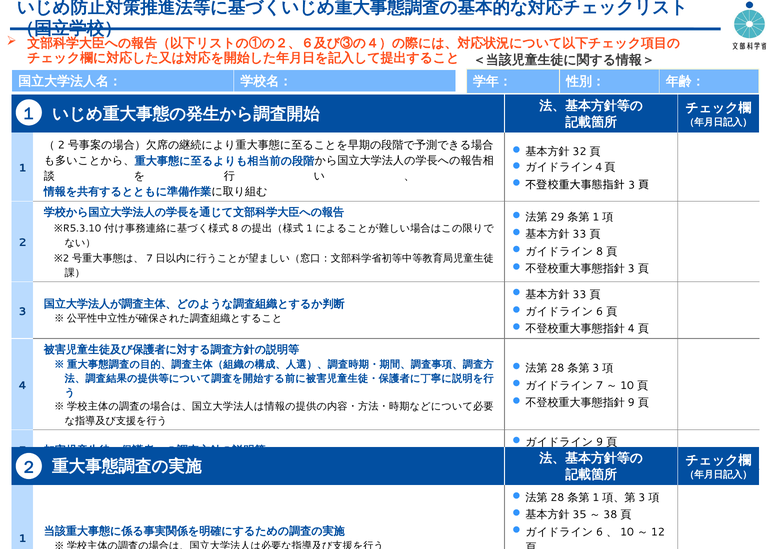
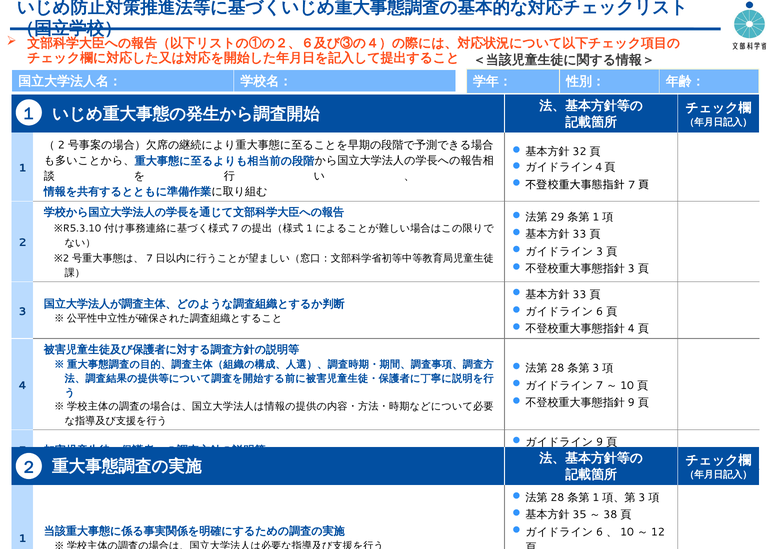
3 at (632, 185): 3 -> 7
8 at (235, 228): 8 -> 7
8 at (600, 251): 8 -> 3
